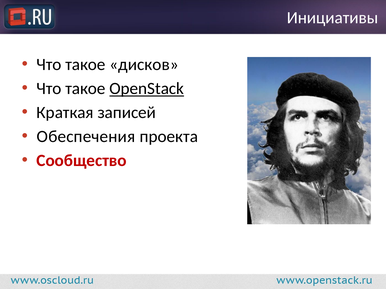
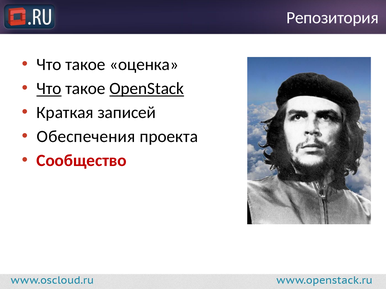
Инициативы: Инициативы -> Репозитория
дисков: дисков -> оценка
Что at (49, 89) underline: none -> present
